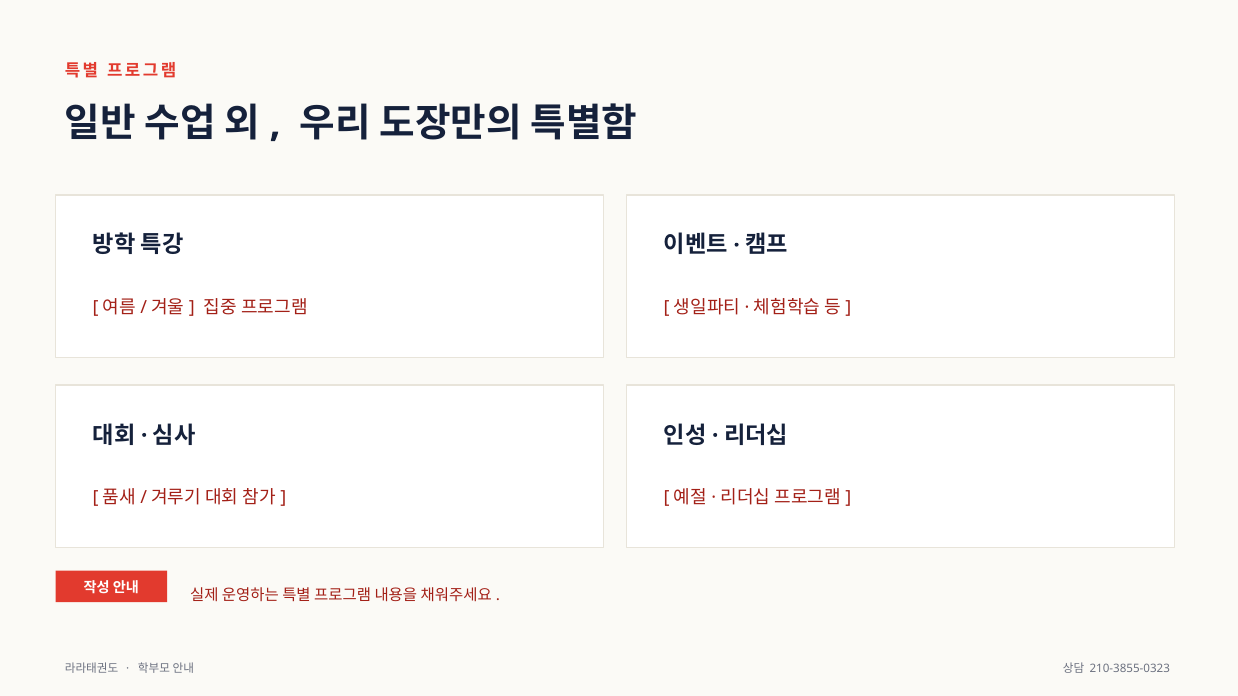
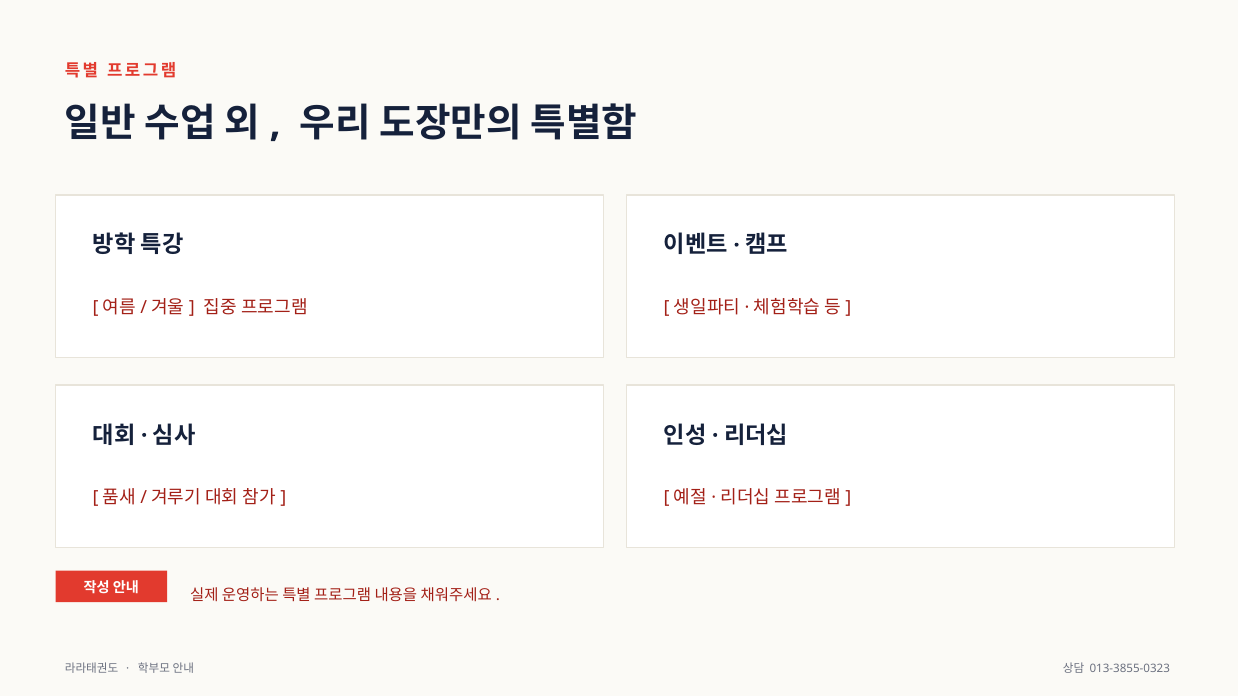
210-3855-0323: 210-3855-0323 -> 013-3855-0323
